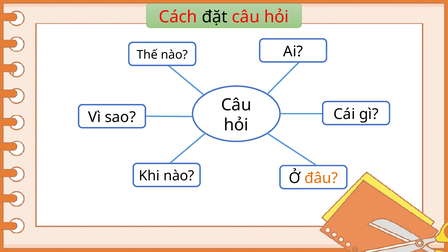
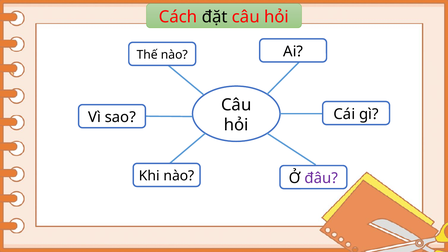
đâu colour: orange -> purple
